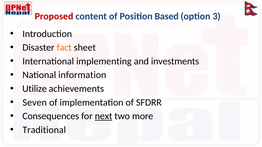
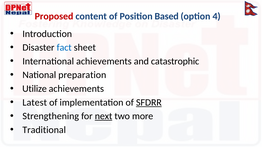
3: 3 -> 4
fact colour: orange -> blue
International implementing: implementing -> achievements
investments: investments -> catastrophic
information: information -> preparation
Seven: Seven -> Latest
SFDRR underline: none -> present
Consequences: Consequences -> Strengthening
